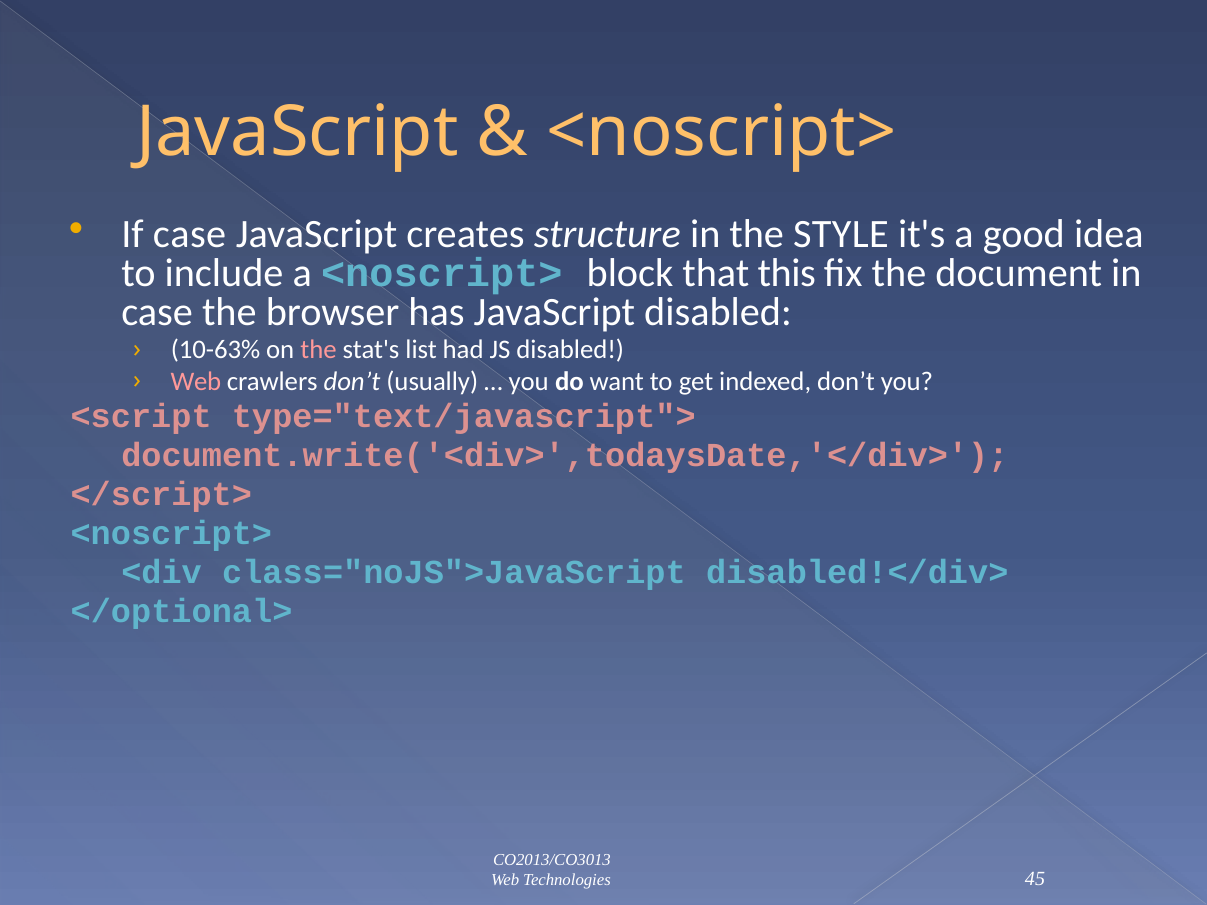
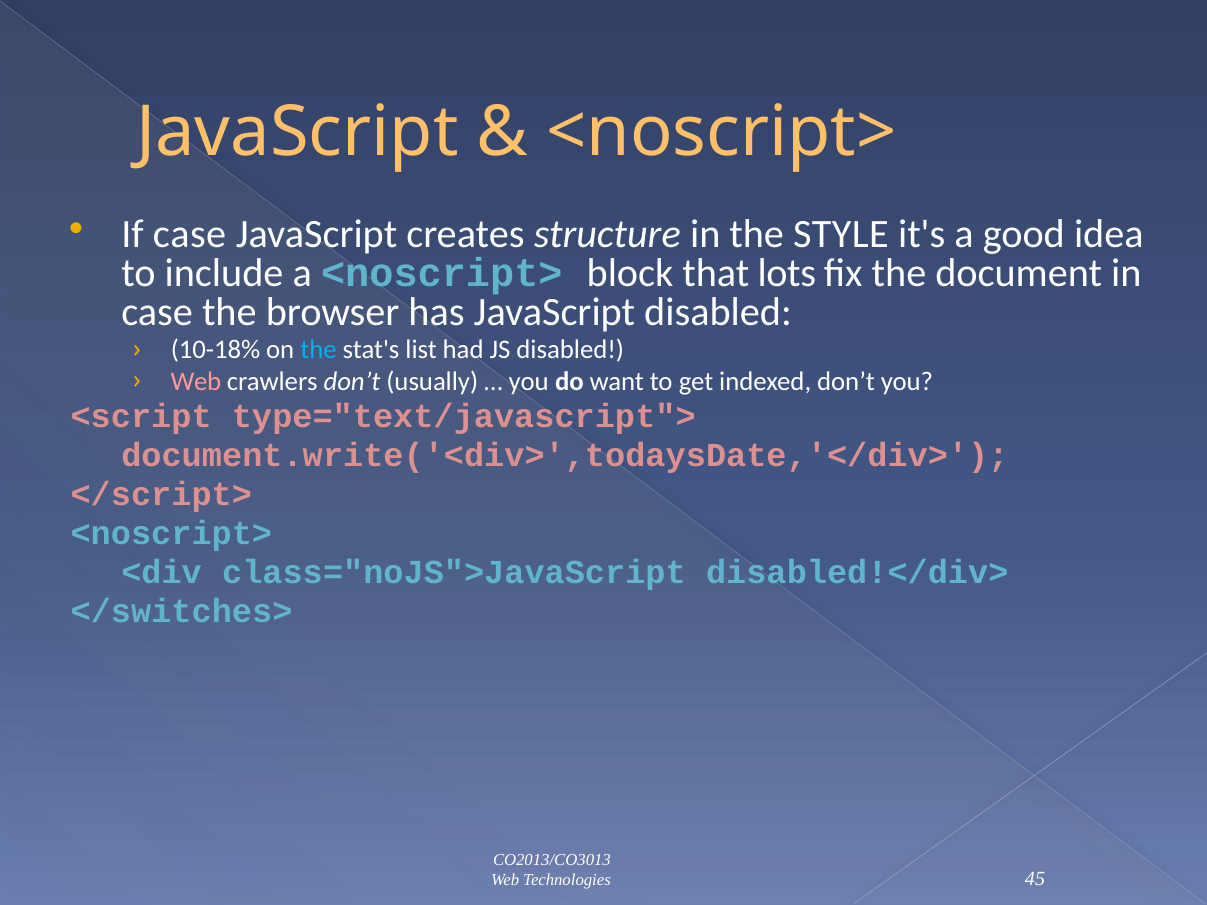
this: this -> lots
10-63%: 10-63% -> 10-18%
the at (318, 350) colour: pink -> light blue
</optional>: </optional> -> </switches>
